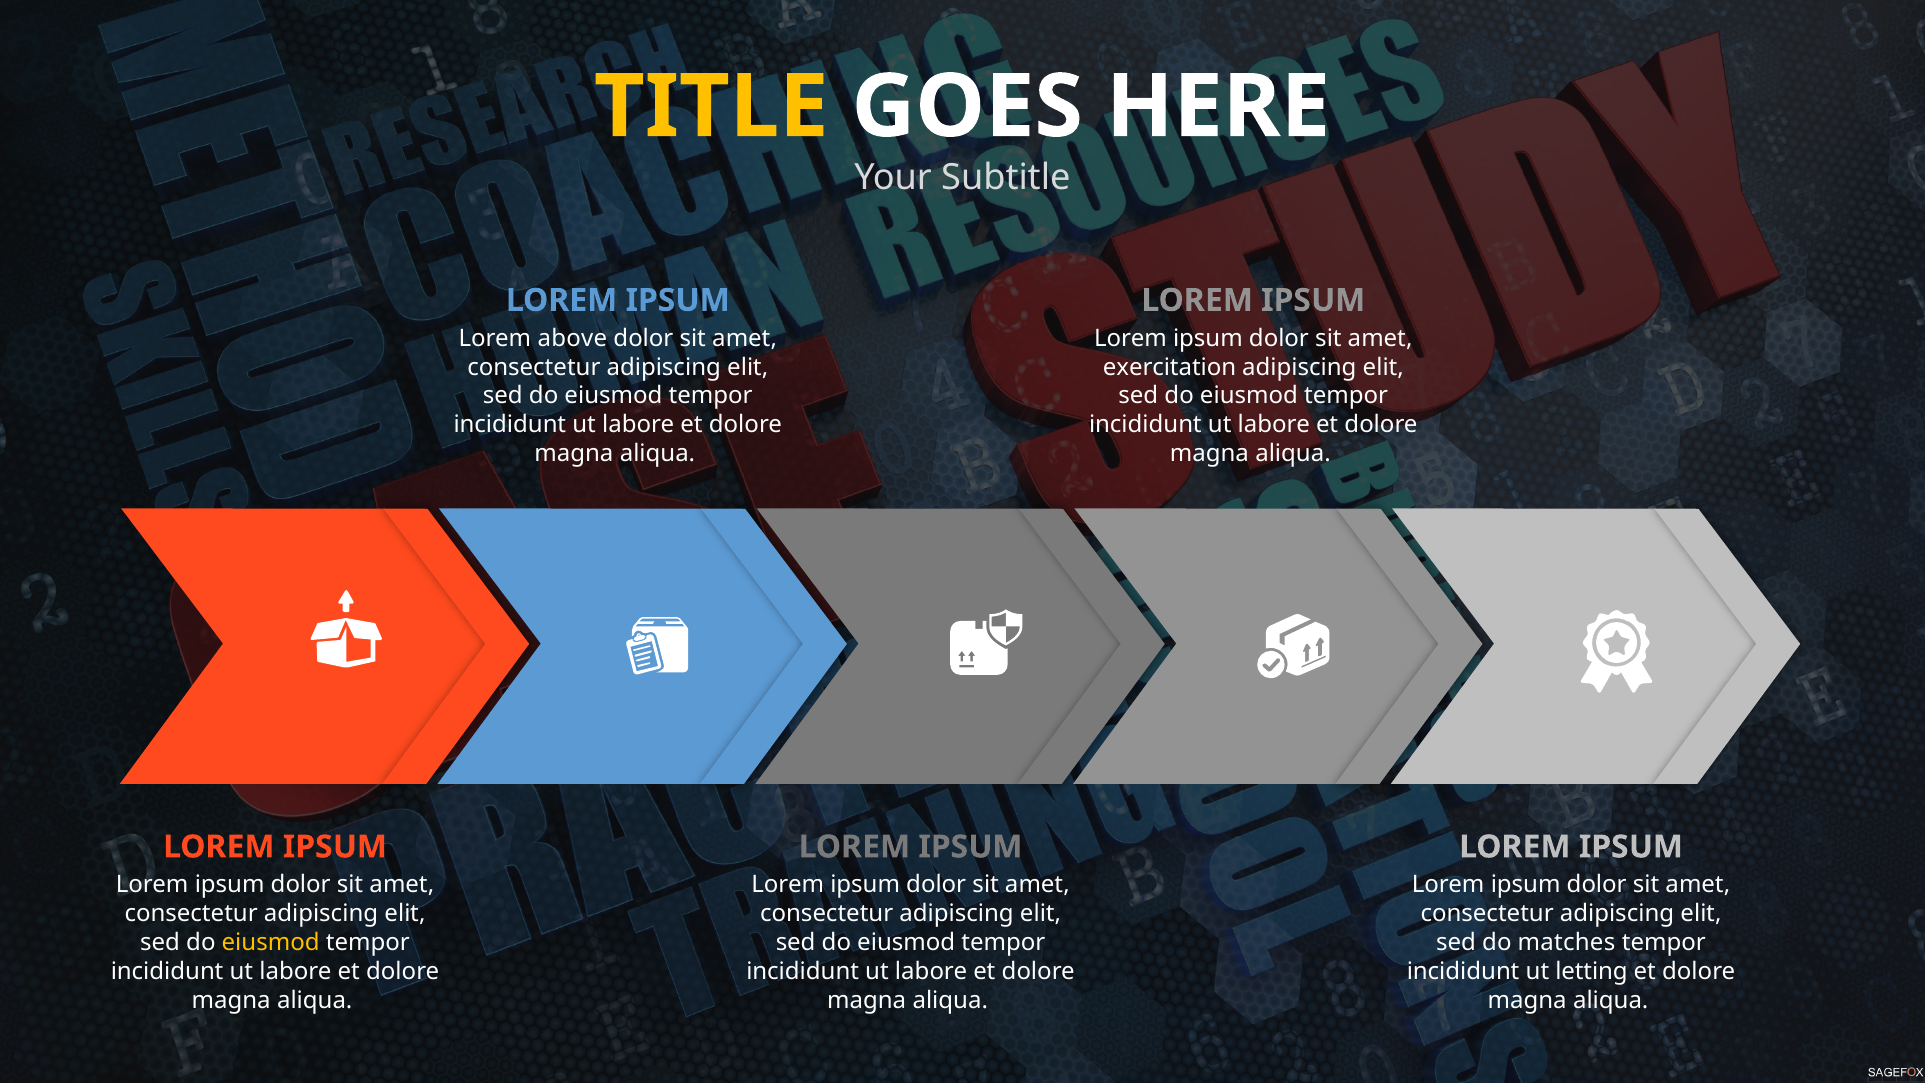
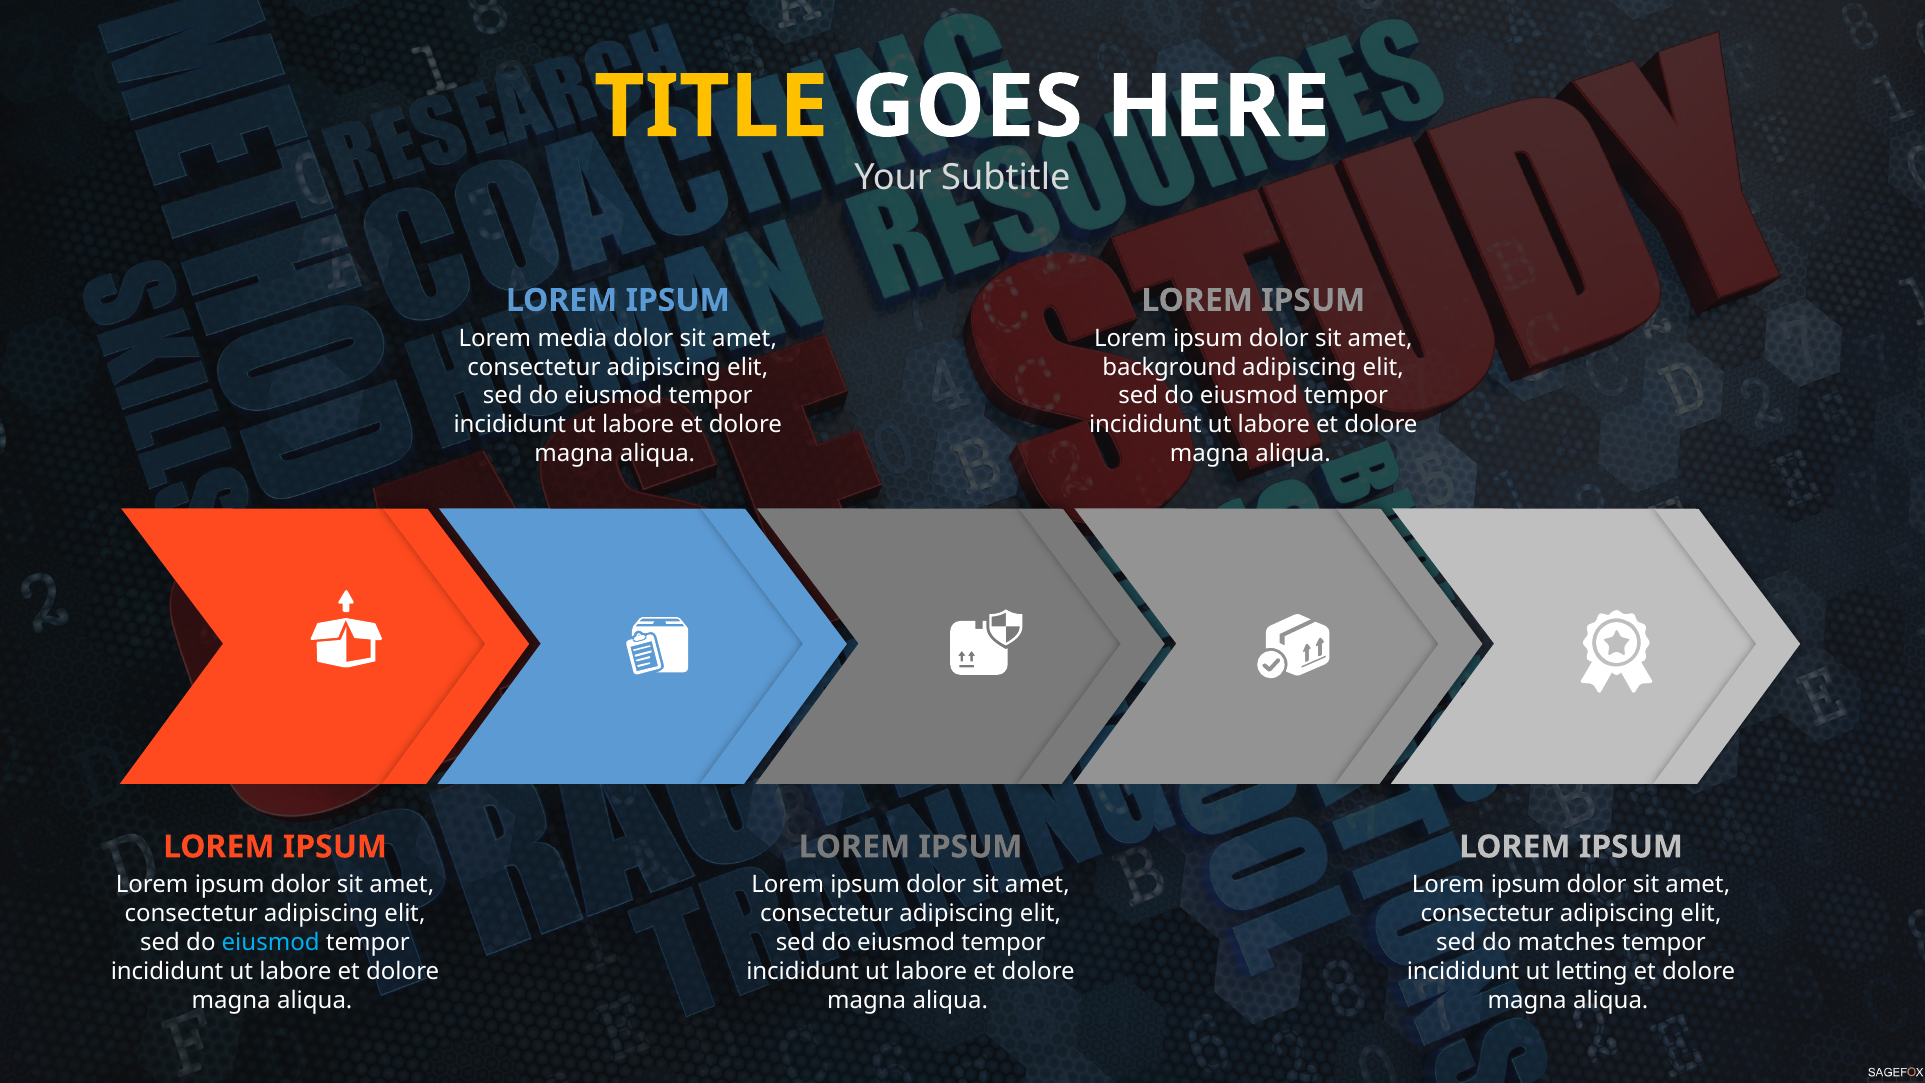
above: above -> media
exercitation: exercitation -> background
eiusmod at (271, 942) colour: yellow -> light blue
